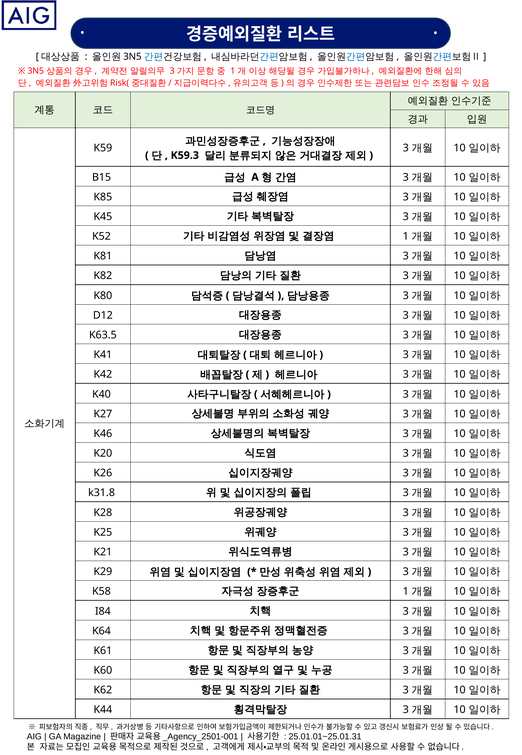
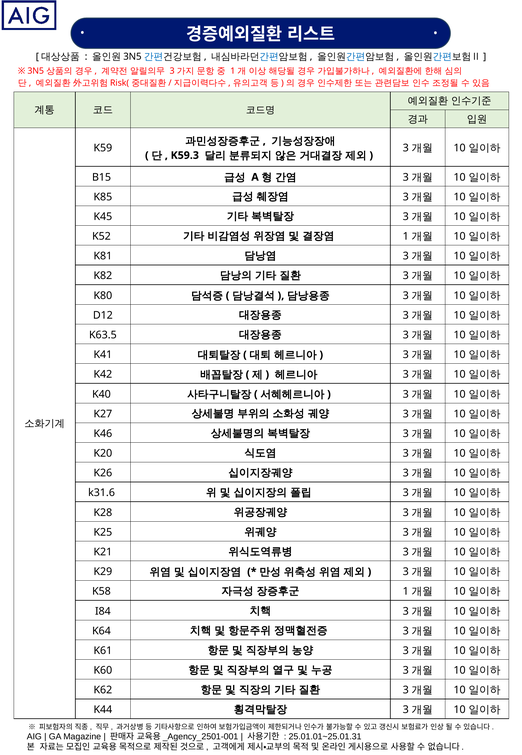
k31.8: k31.8 -> k31.6
